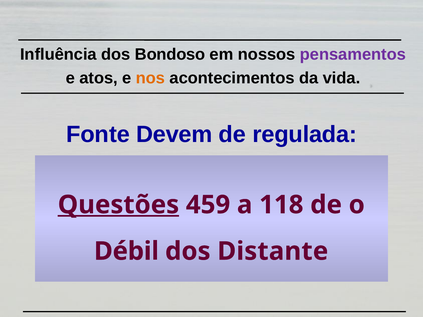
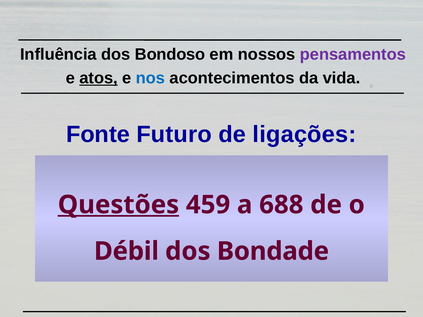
atos underline: none -> present
nos colour: orange -> blue
Devem: Devem -> Futuro
regulada: regulada -> ligações
118: 118 -> 688
Distante: Distante -> Bondade
